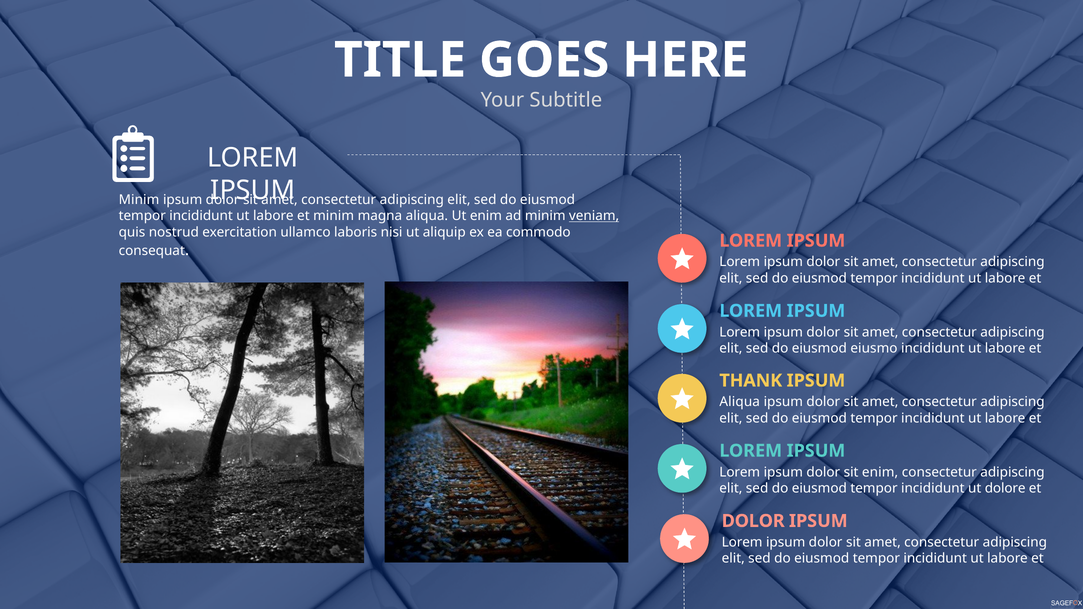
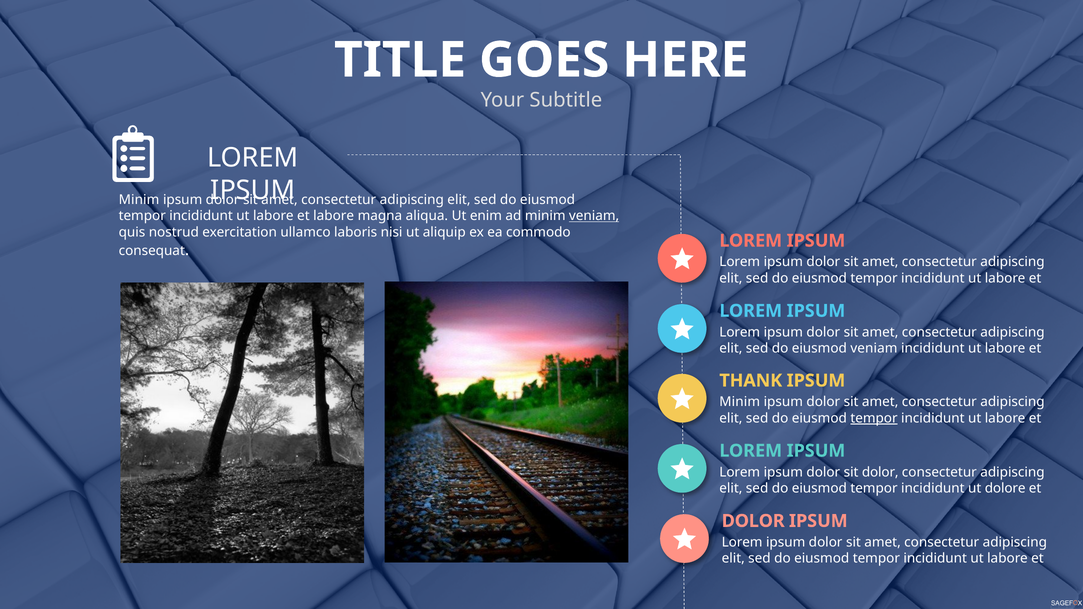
et minim: minim -> labore
eiusmod eiusmo: eiusmo -> veniam
Aliqua at (740, 402): Aliqua -> Minim
tempor at (874, 418) underline: none -> present
sit enim: enim -> dolor
